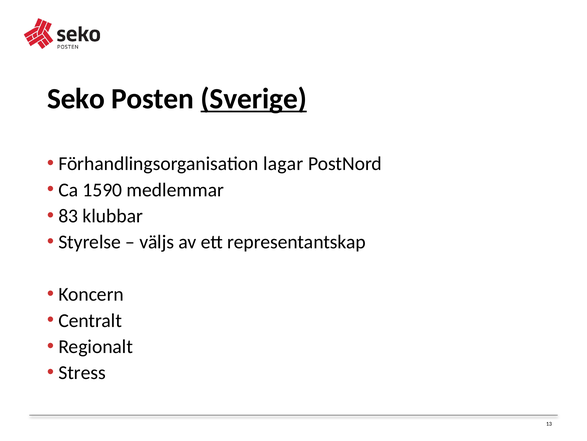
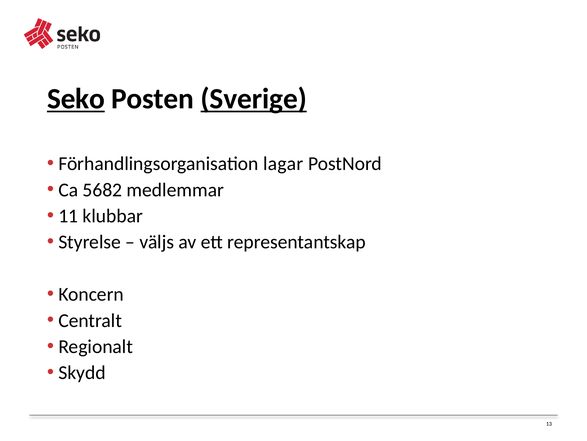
Seko underline: none -> present
1590: 1590 -> 5682
83: 83 -> 11
Stress: Stress -> Skydd
